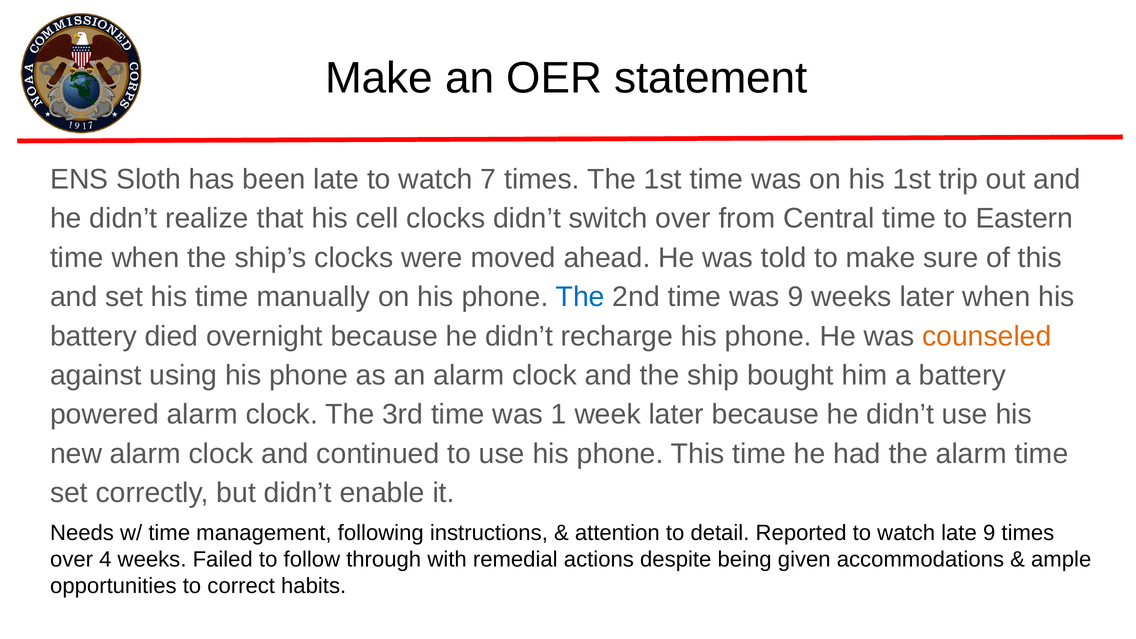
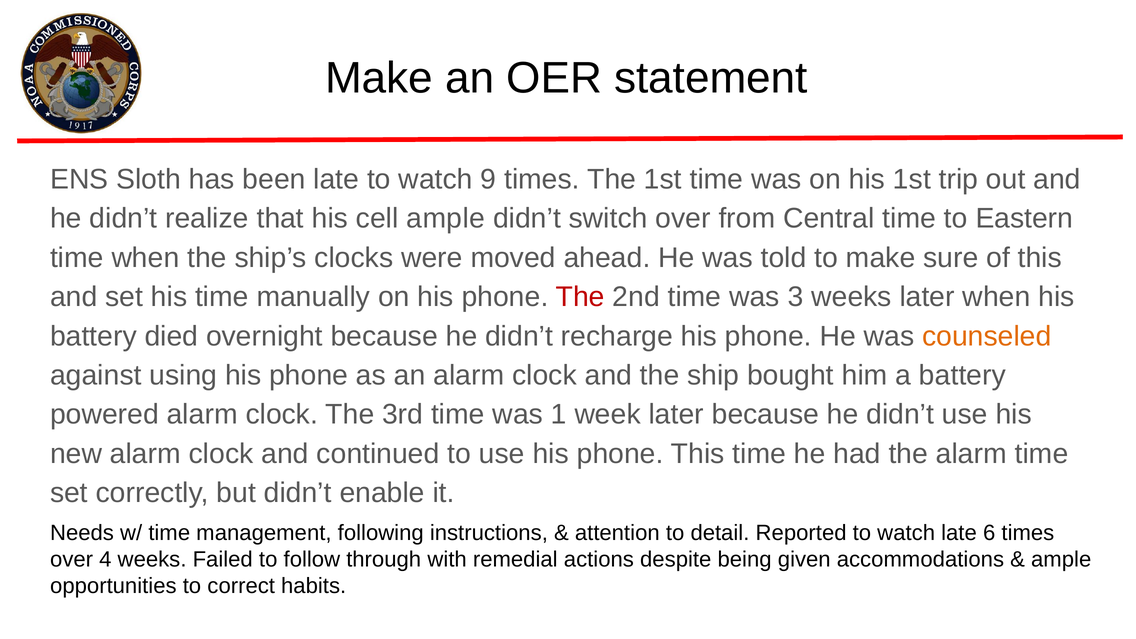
7: 7 -> 9
cell clocks: clocks -> ample
The at (580, 297) colour: blue -> red
was 9: 9 -> 3
late 9: 9 -> 6
